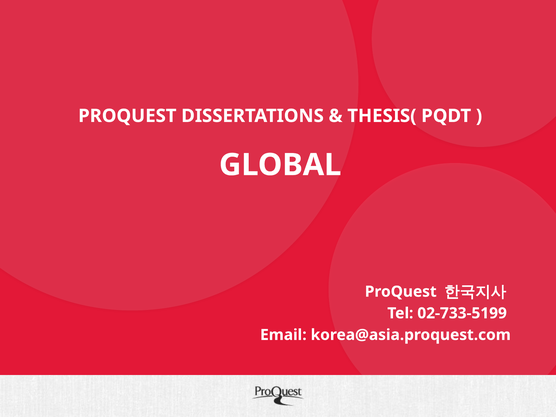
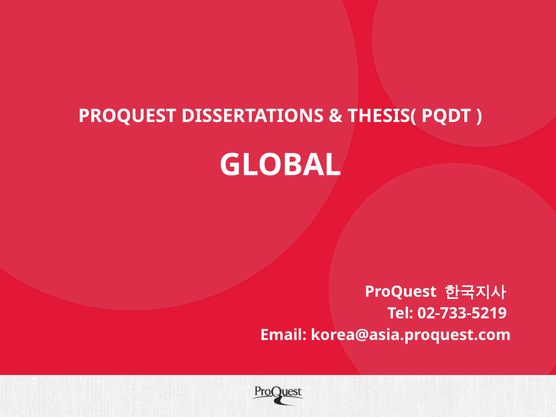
02-733-5199: 02-733-5199 -> 02-733-5219
